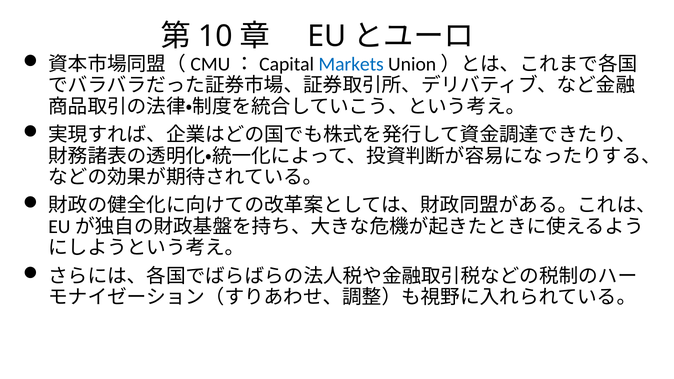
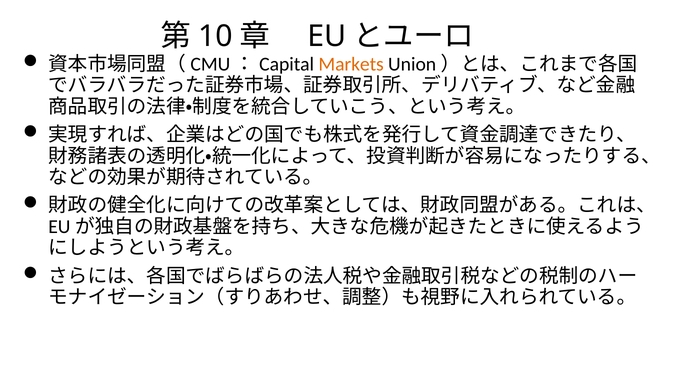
Markets colour: blue -> orange
